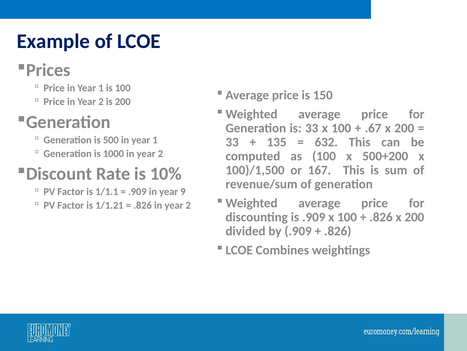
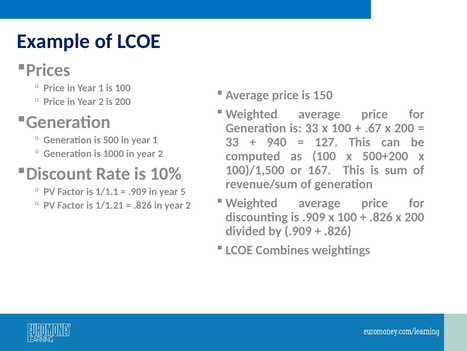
135: 135 -> 940
632: 632 -> 127
9: 9 -> 5
